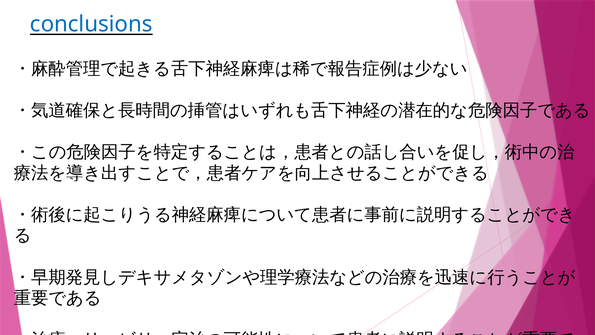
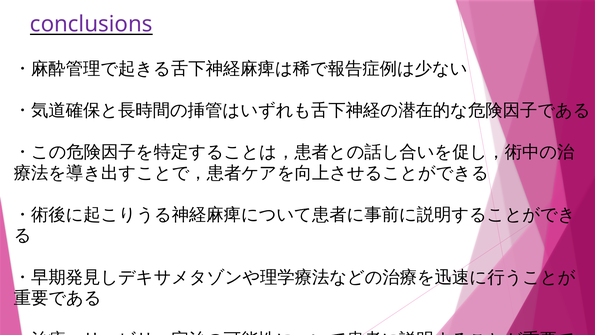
conclusions colour: blue -> purple
